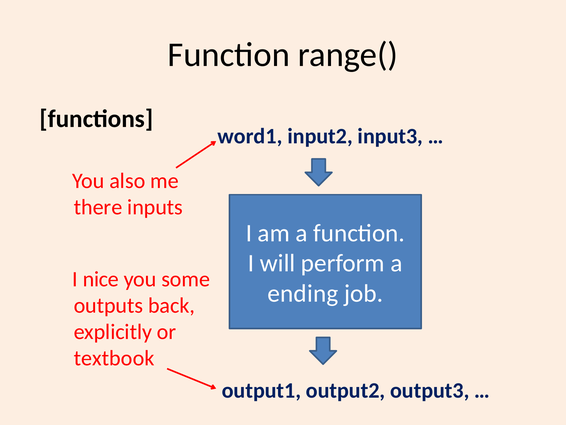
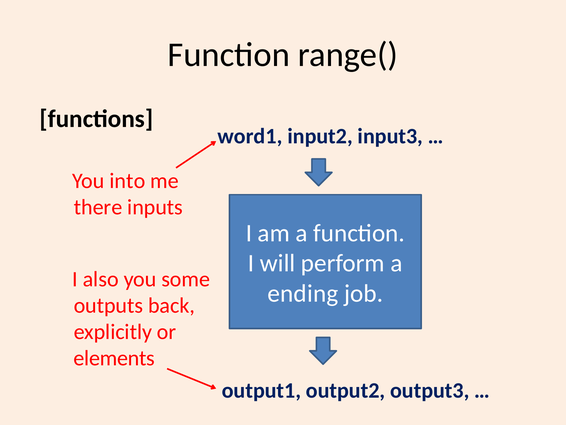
also: also -> into
nice: nice -> also
textbook: textbook -> elements
